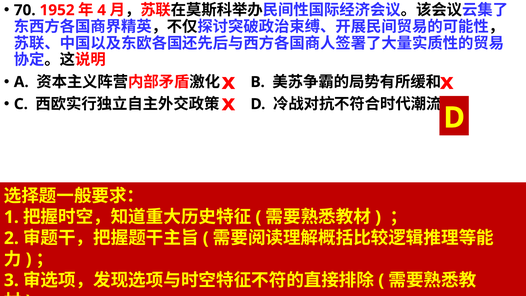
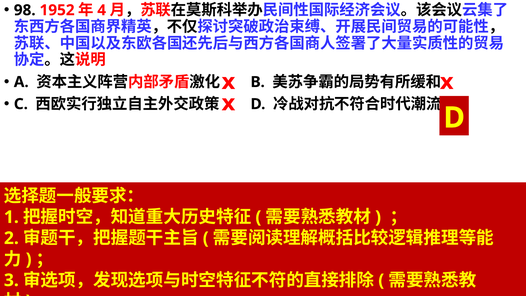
70: 70 -> 98
